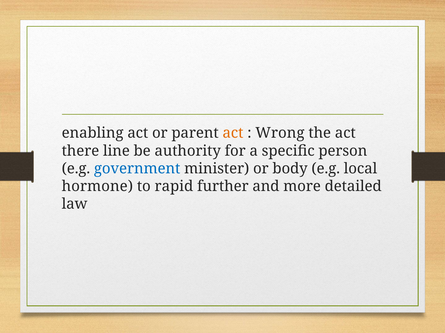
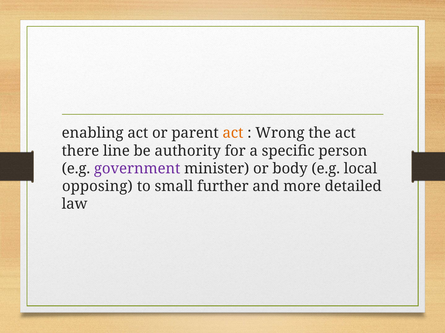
government colour: blue -> purple
hormone: hormone -> opposing
rapid: rapid -> small
